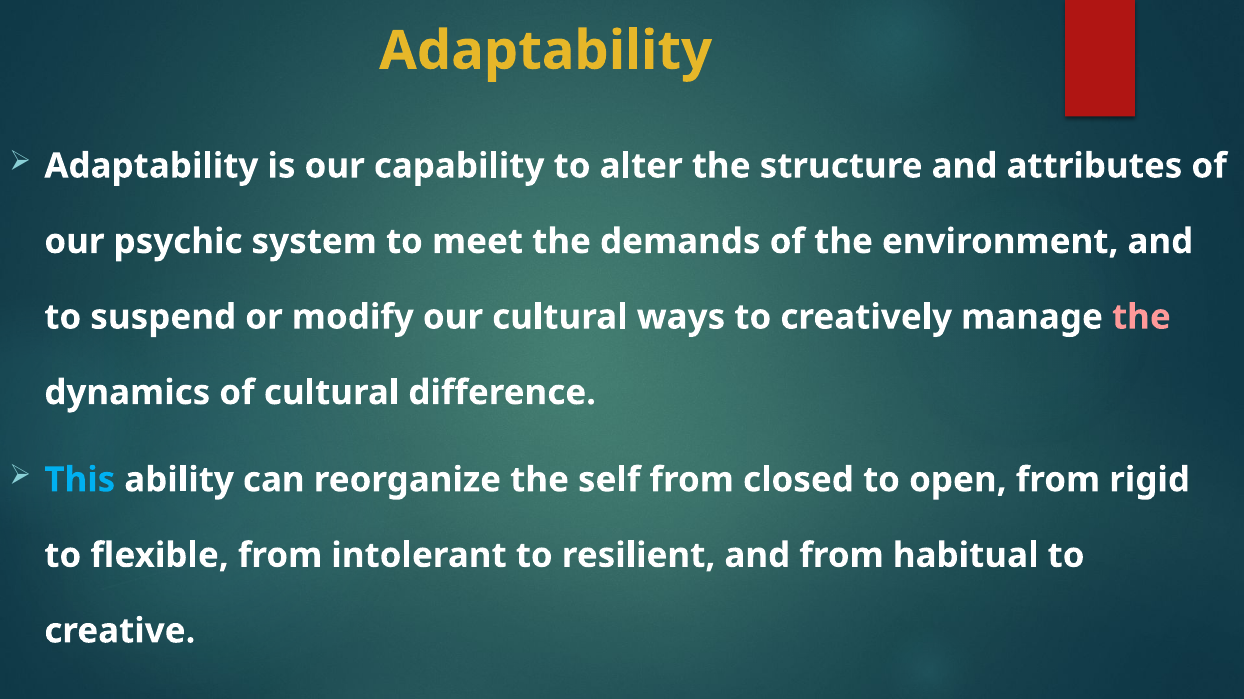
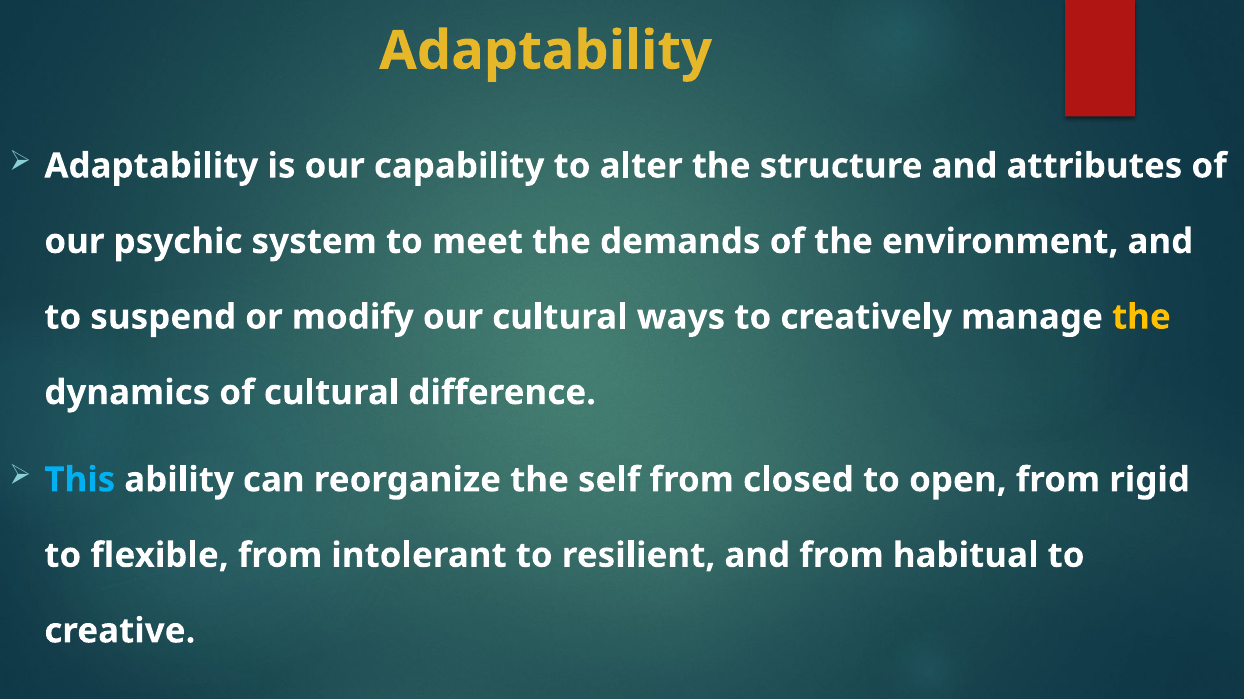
the at (1141, 317) colour: pink -> yellow
